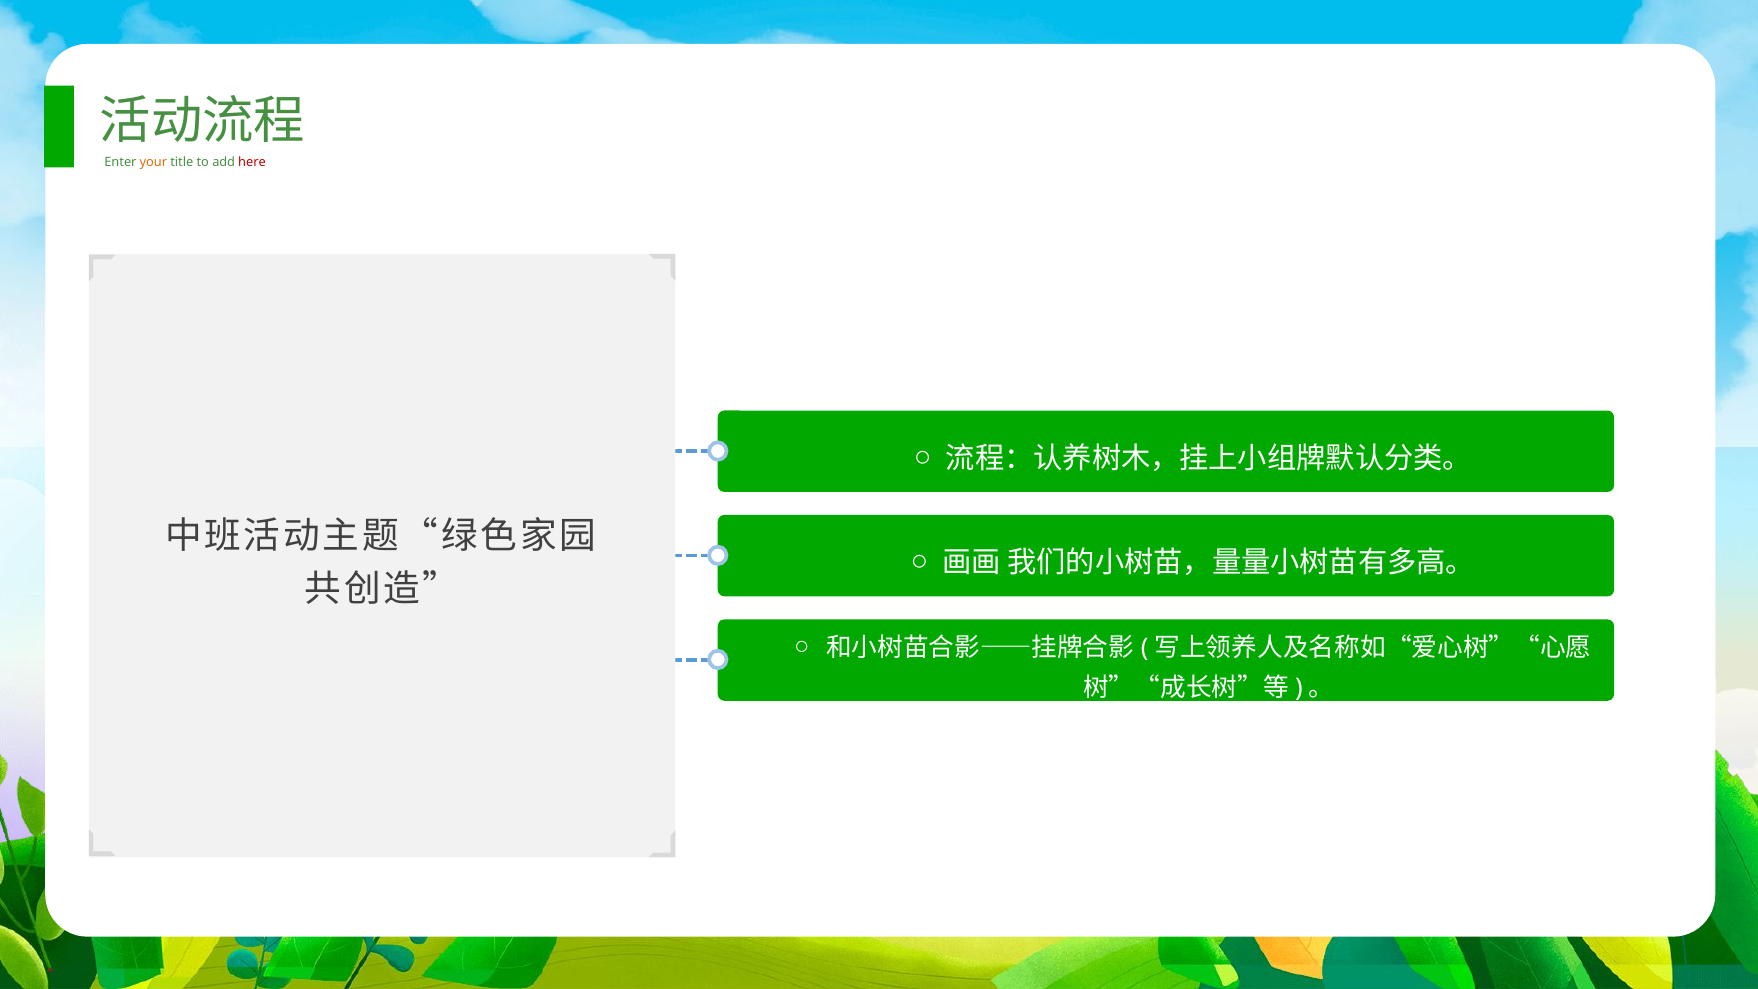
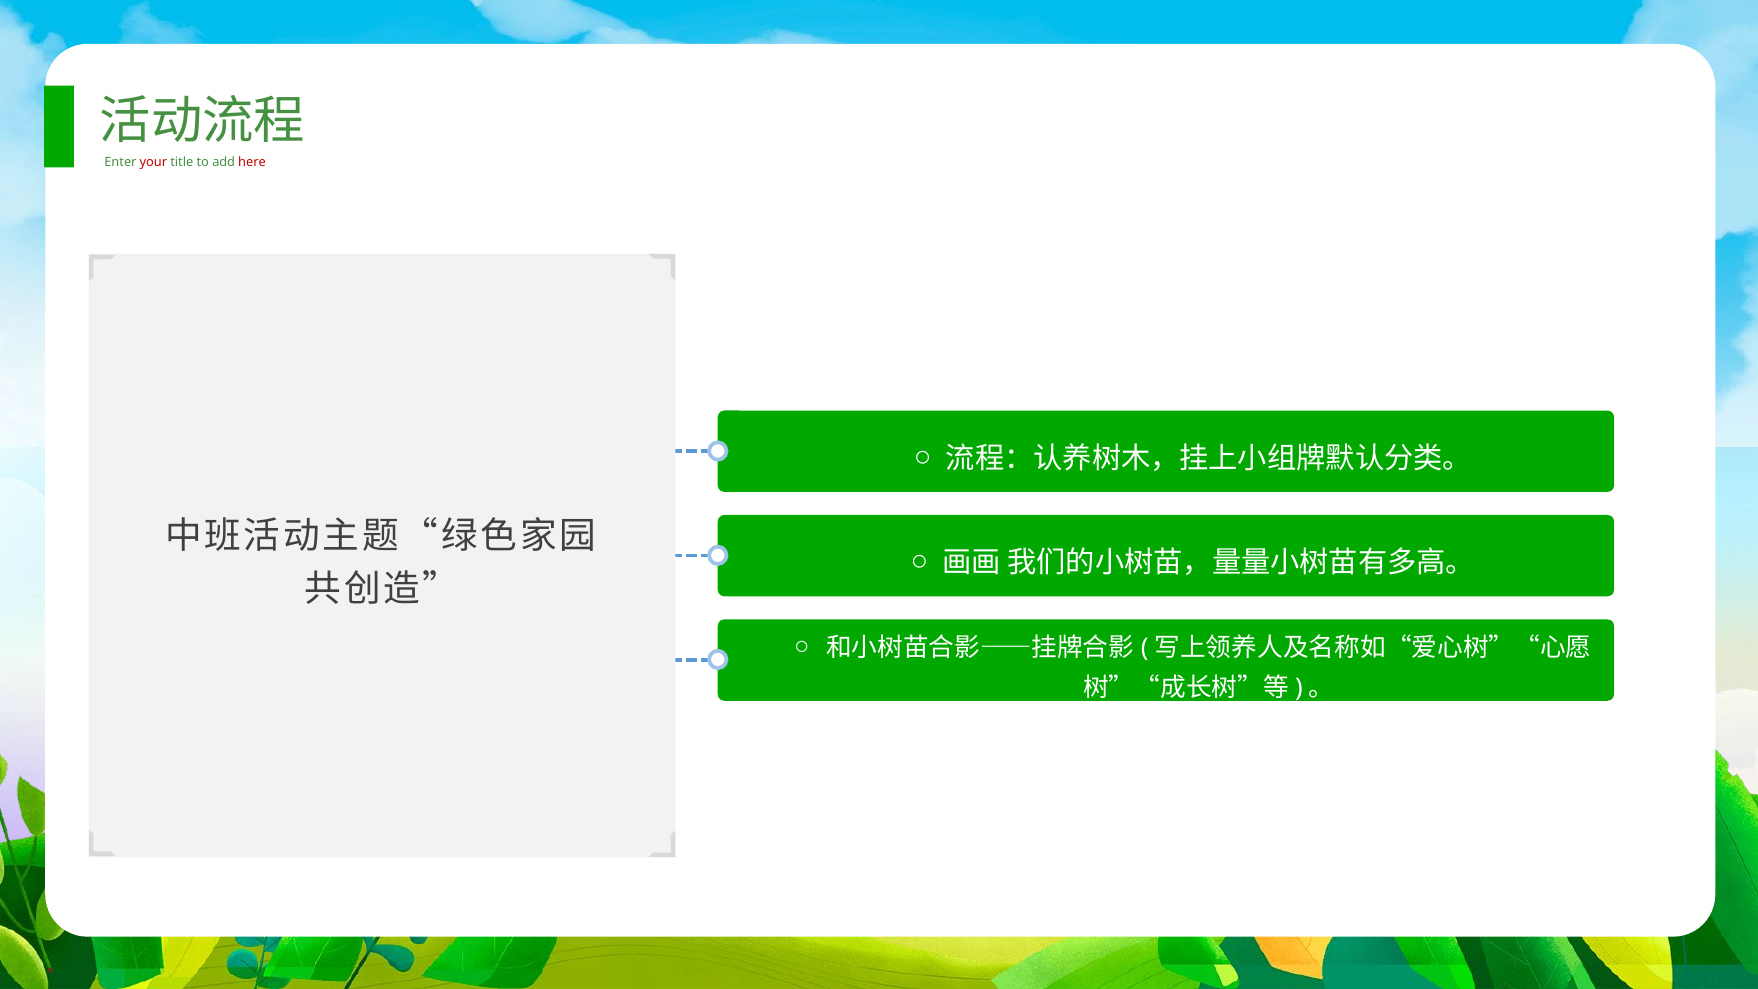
your colour: orange -> red
